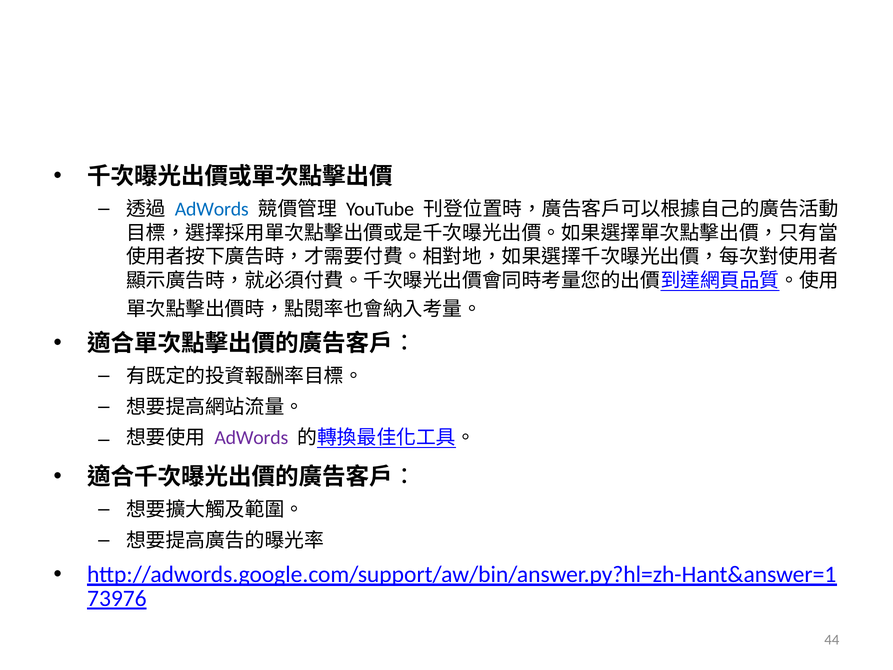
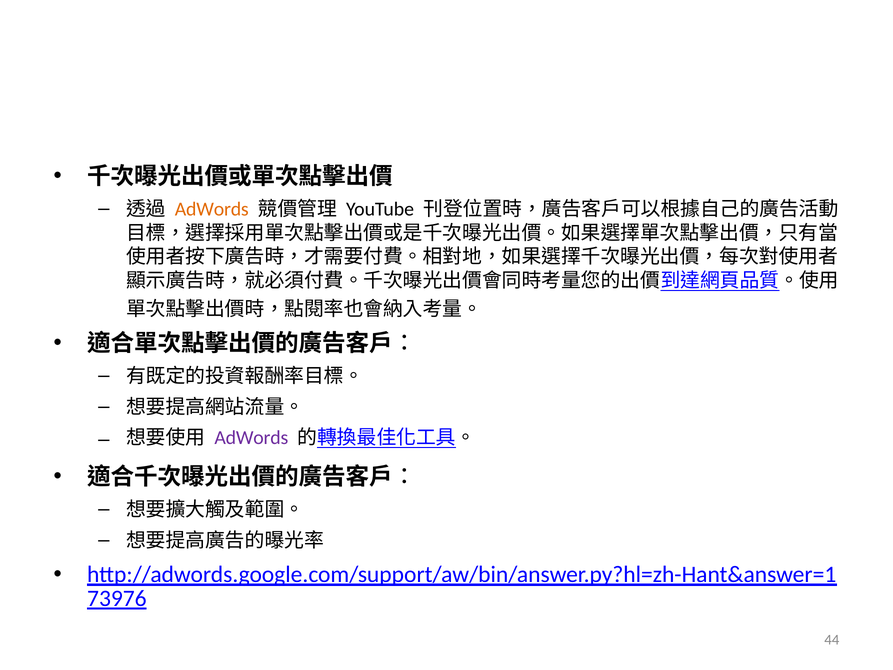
AdWords at (212, 209) colour: blue -> orange
